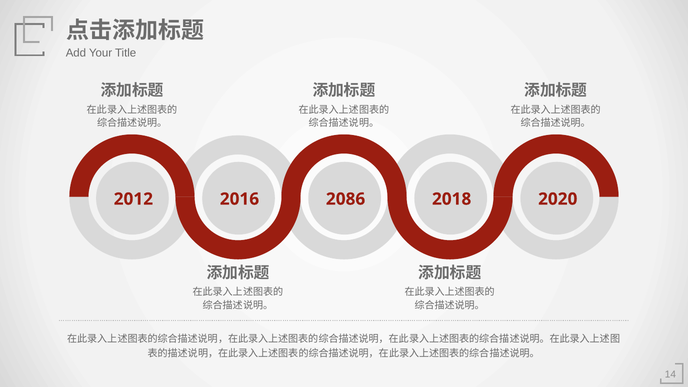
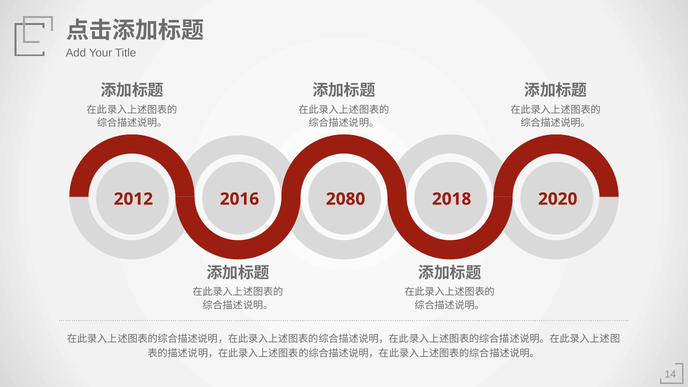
2086: 2086 -> 2080
